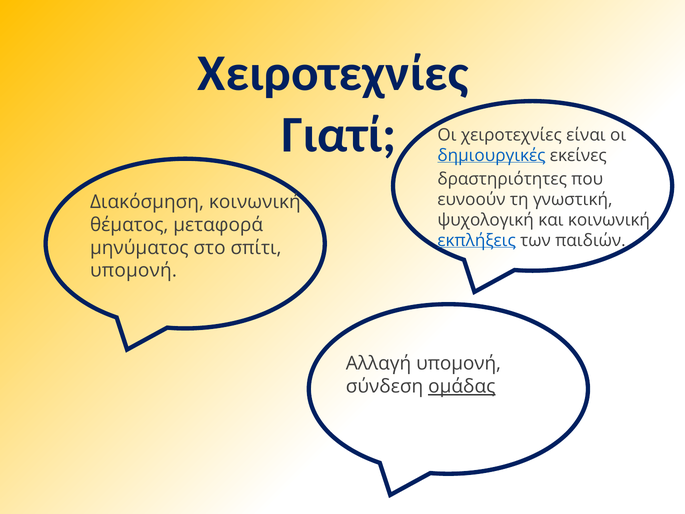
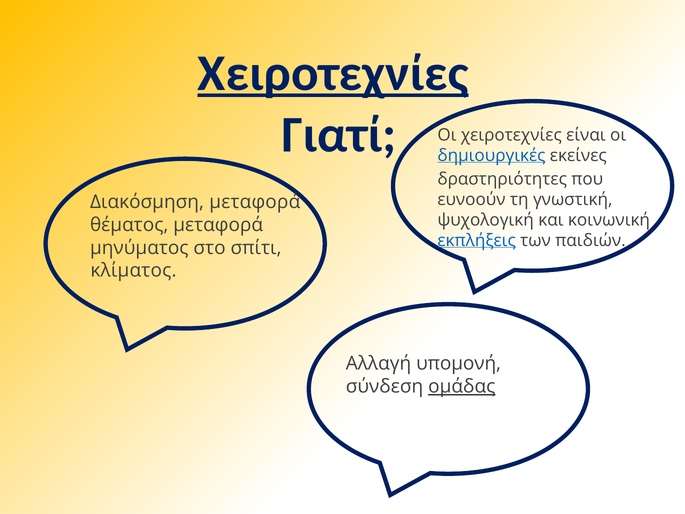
Χειροτεχνίες at (333, 73) underline: none -> present
Διακόσμηση κοινωνική: κοινωνική -> μεταφορά
υπομονή at (133, 270): υπομονή -> κλίματος
